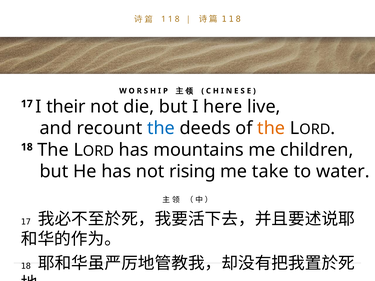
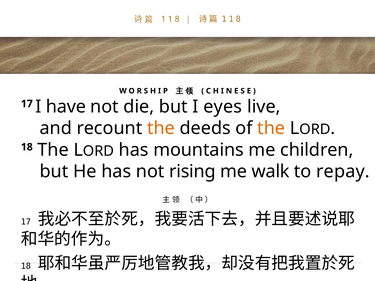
their: their -> have
here: here -> eyes
the at (161, 128) colour: blue -> orange
take: take -> walk
water: water -> repay
